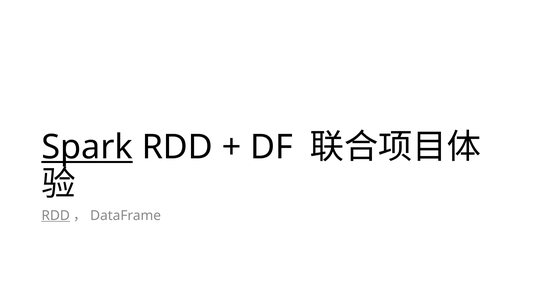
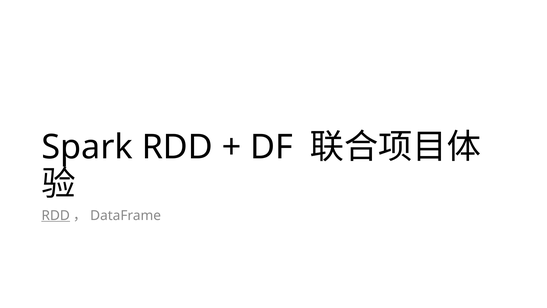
Spark underline: present -> none
